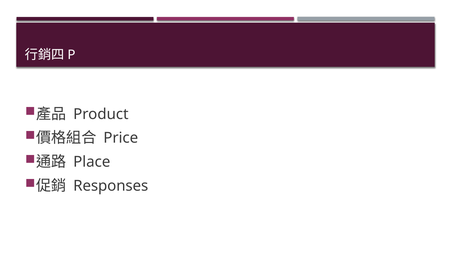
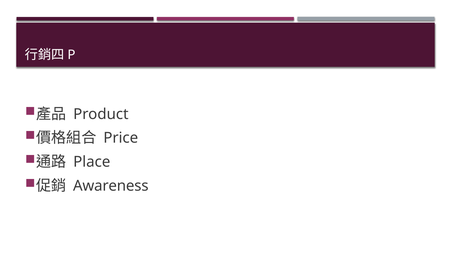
Responses: Responses -> Awareness
